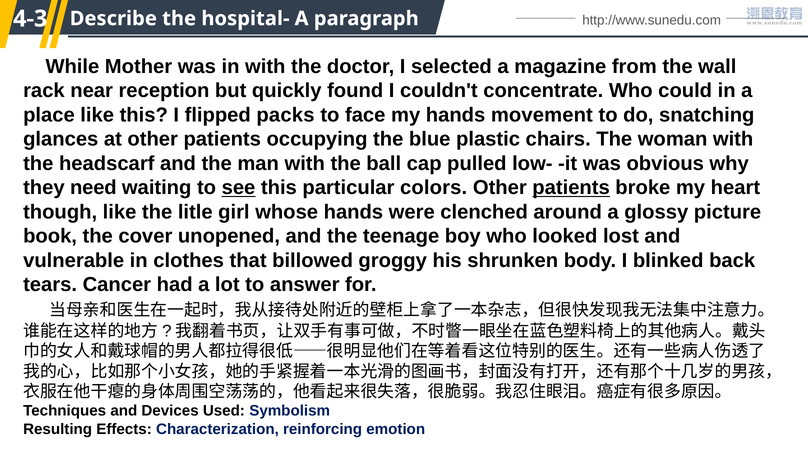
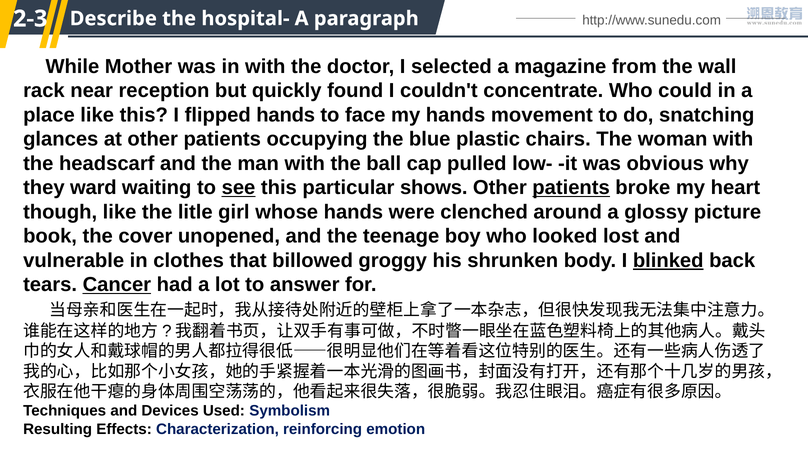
4-3: 4-3 -> 2-3
flipped packs: packs -> hands
need: need -> ward
colors: colors -> shows
blinked underline: none -> present
Cancer underline: none -> present
